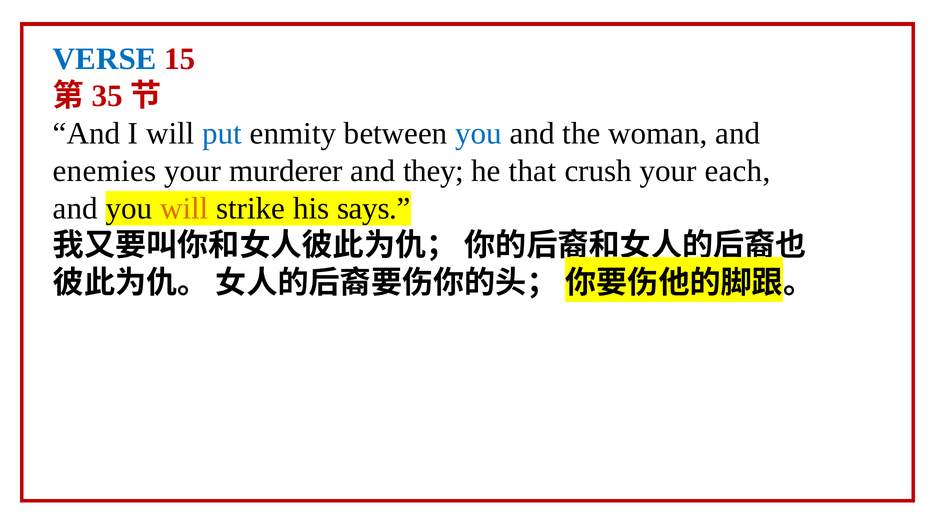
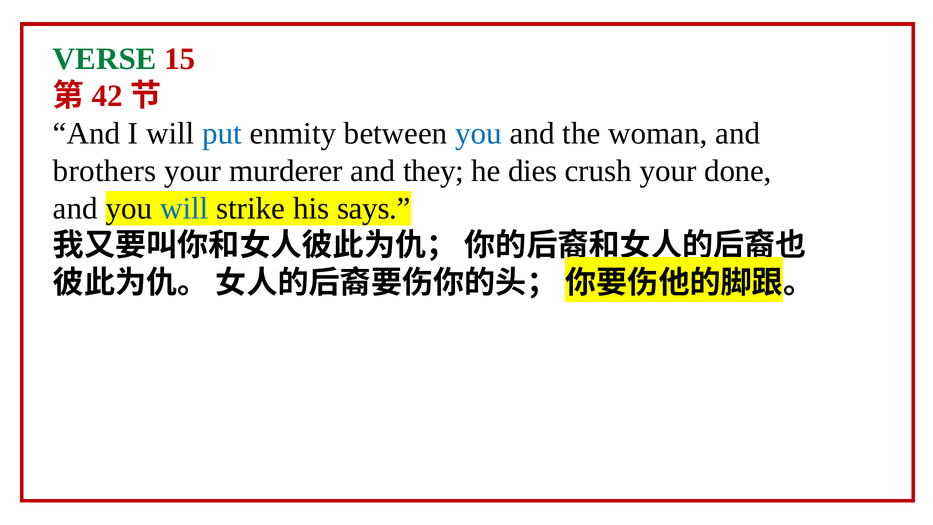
VERSE colour: blue -> green
35: 35 -> 42
enemies: enemies -> brothers
that: that -> dies
each: each -> done
will at (184, 208) colour: orange -> blue
